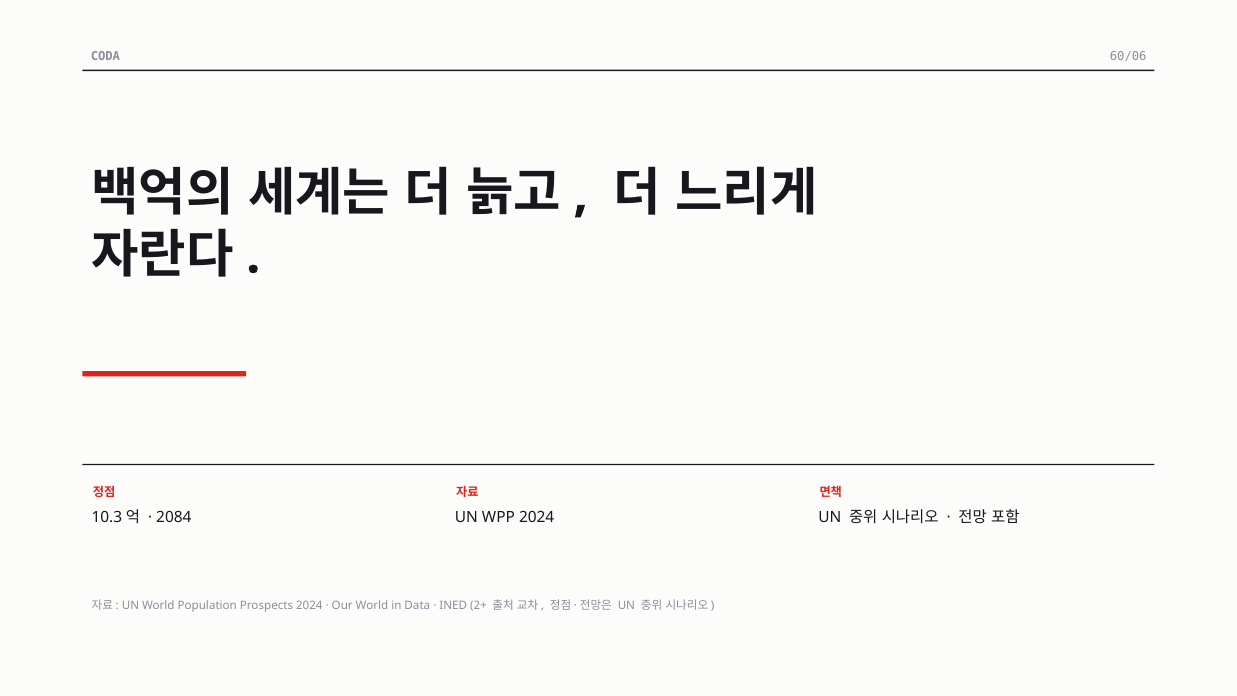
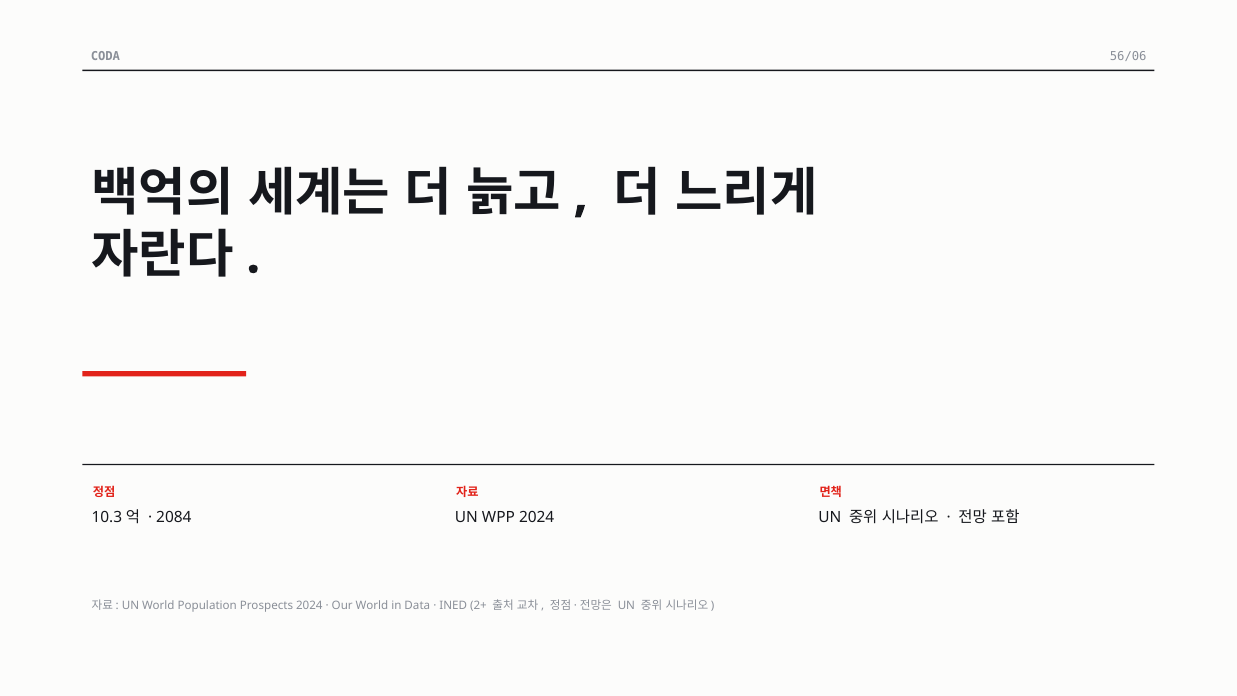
60/06: 60/06 -> 56/06
